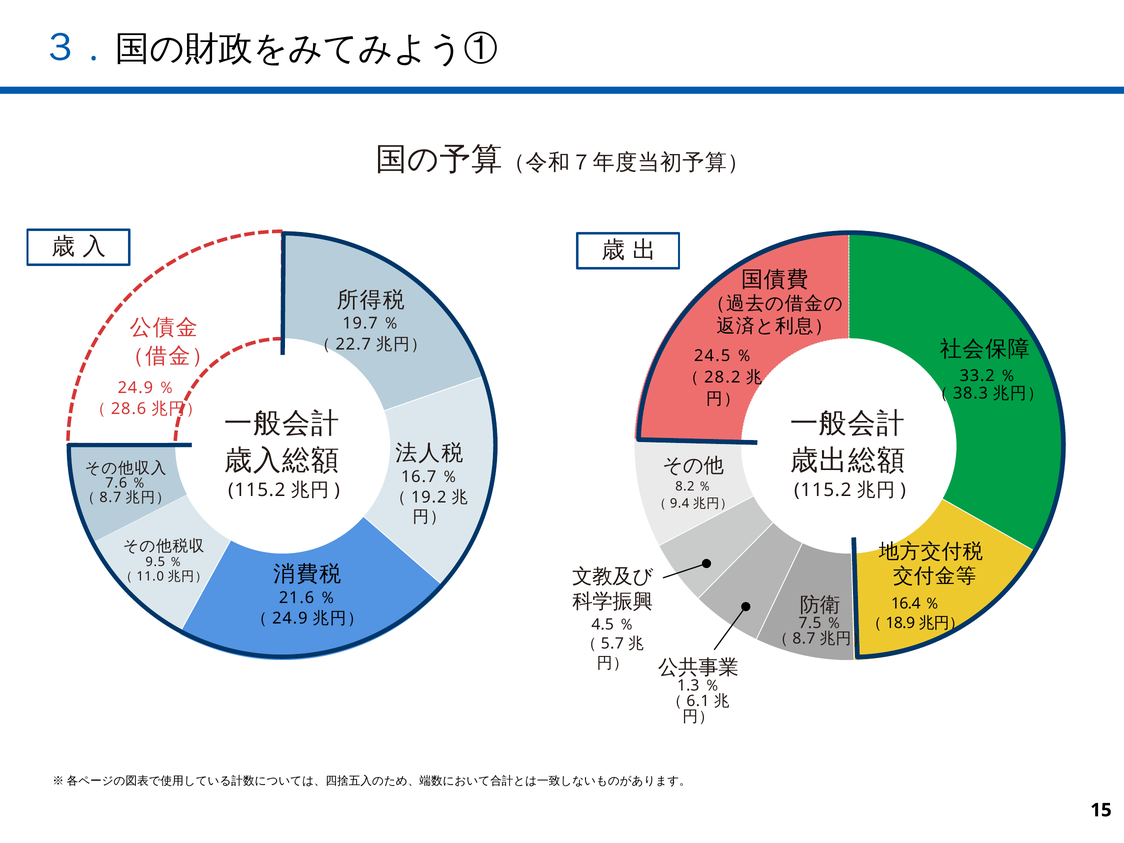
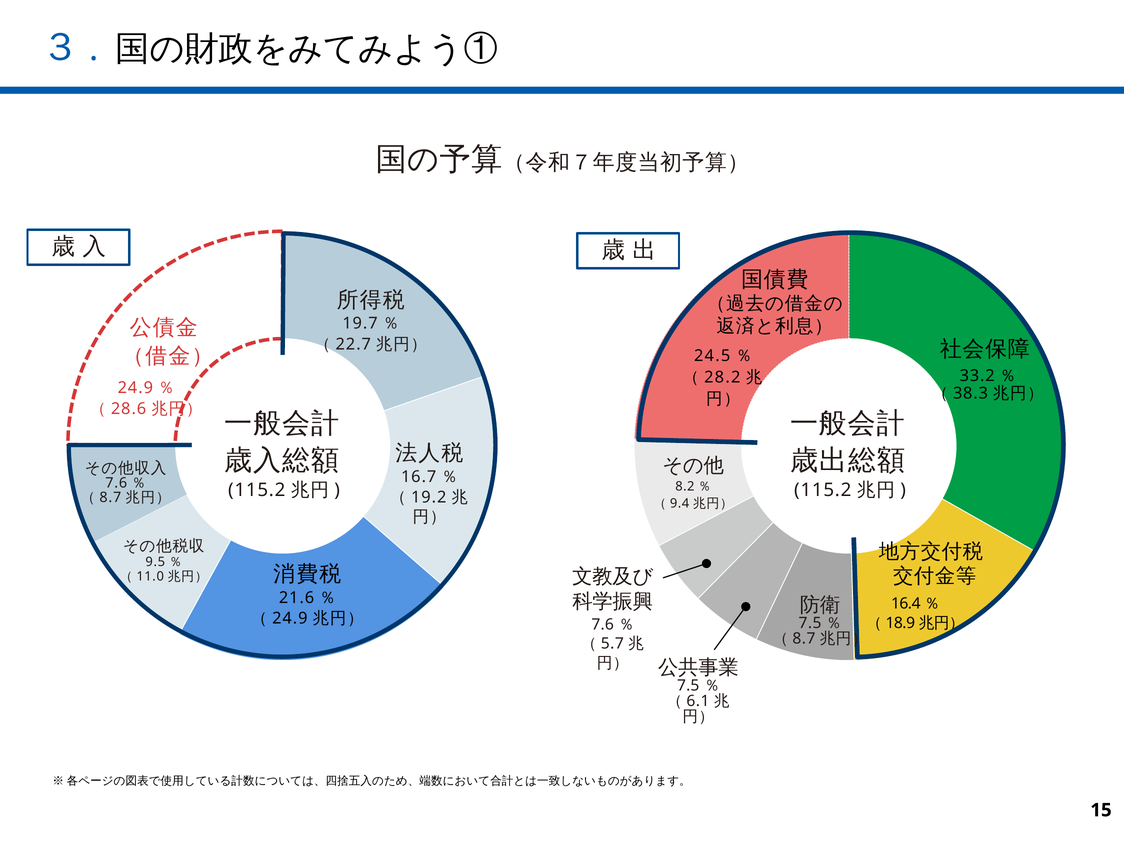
4.5 at (603, 625): 4.5 -> 7.6
1.3 at (688, 686): 1.3 -> 7.5
